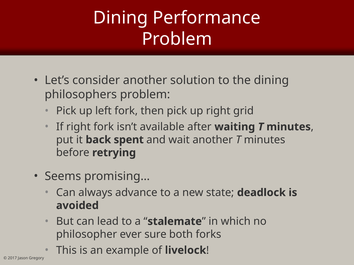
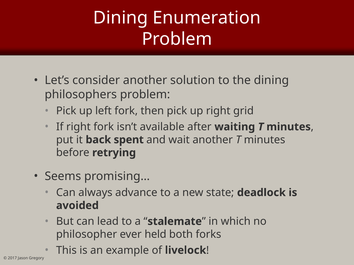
Performance: Performance -> Enumeration
sure: sure -> held
